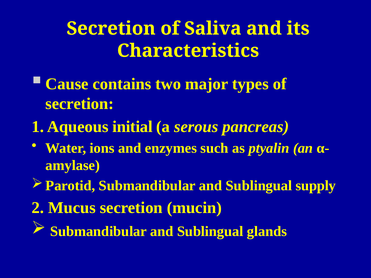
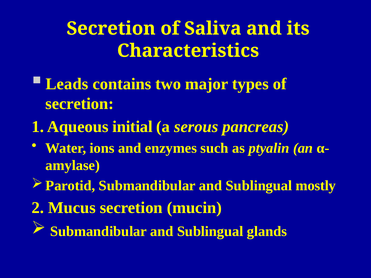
Cause: Cause -> Leads
supply: supply -> mostly
